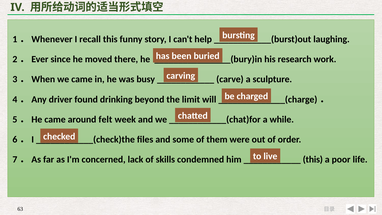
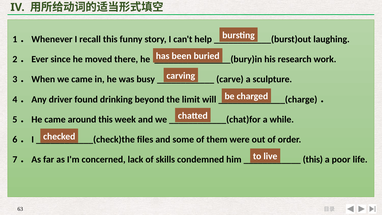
around felt: felt -> this
